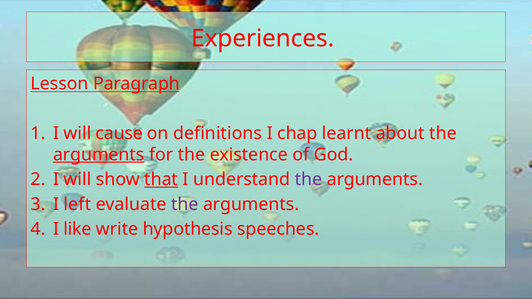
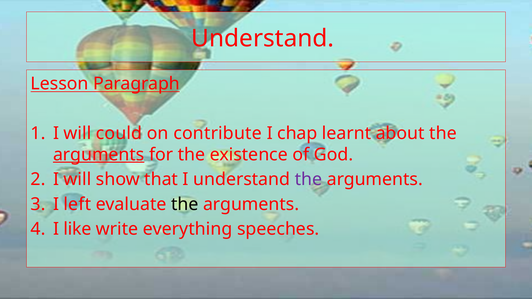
Experiences at (263, 39): Experiences -> Understand
cause: cause -> could
definitions: definitions -> contribute
that underline: present -> none
the at (185, 204) colour: purple -> black
hypothesis: hypothesis -> everything
